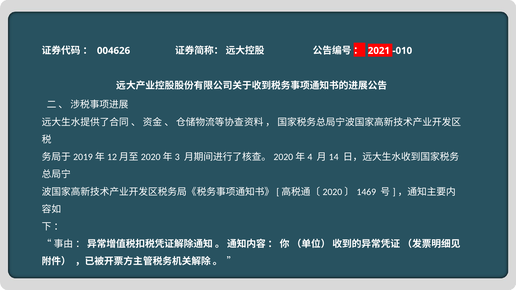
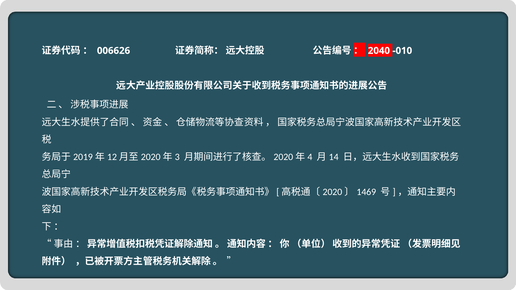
004626: 004626 -> 006626
2021: 2021 -> 2040
